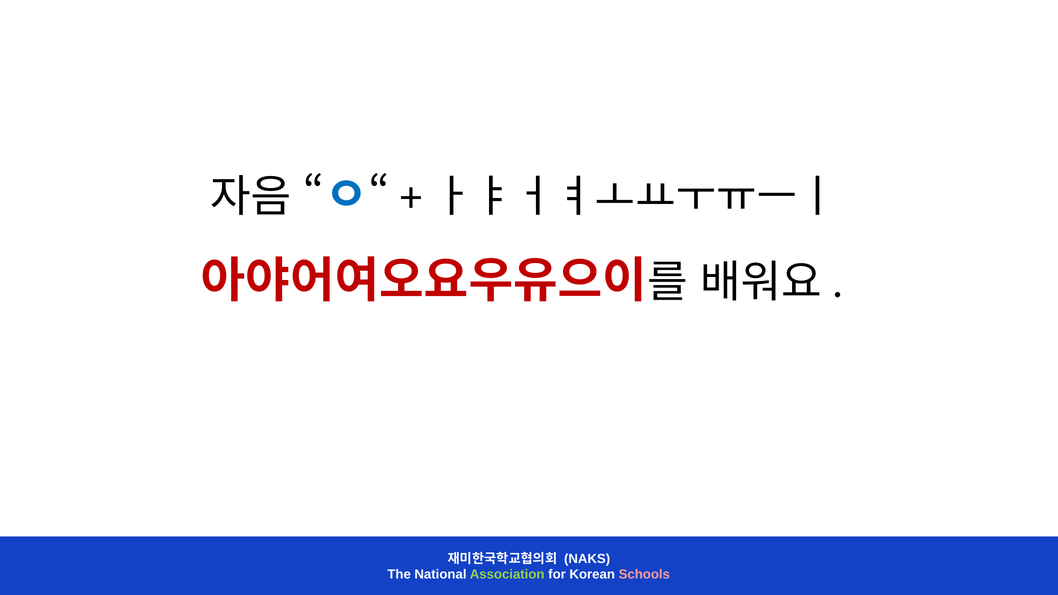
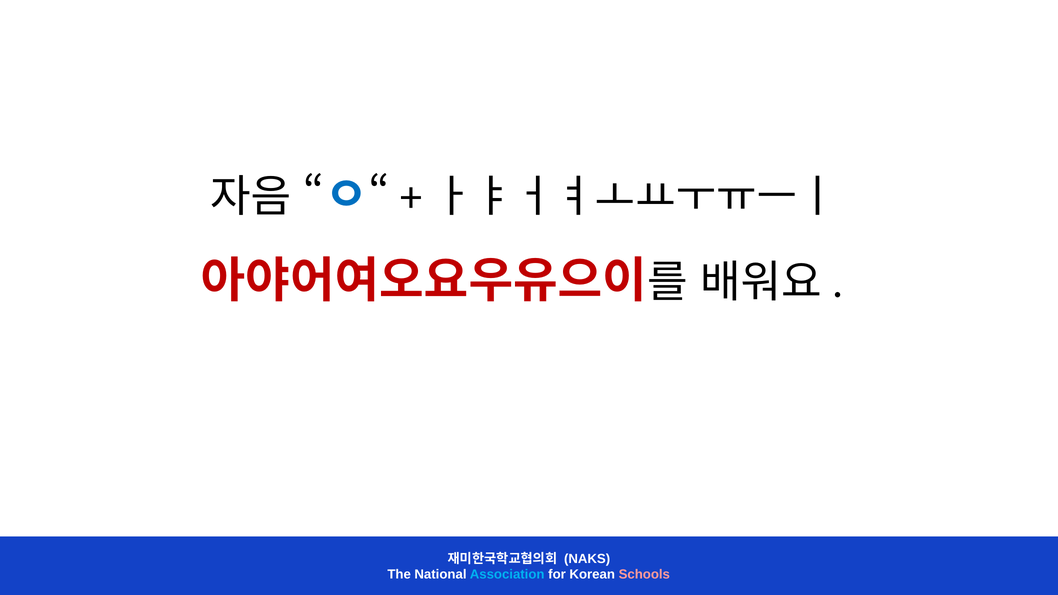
Association colour: light green -> light blue
